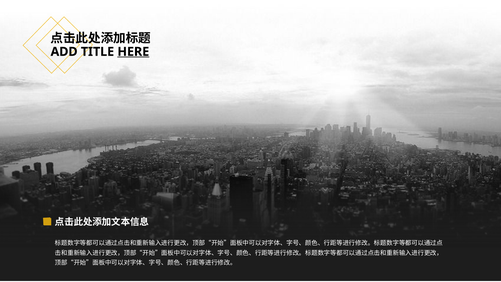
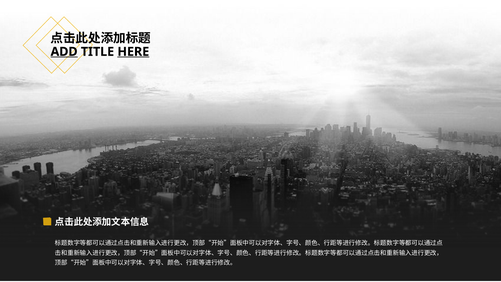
ADD underline: none -> present
